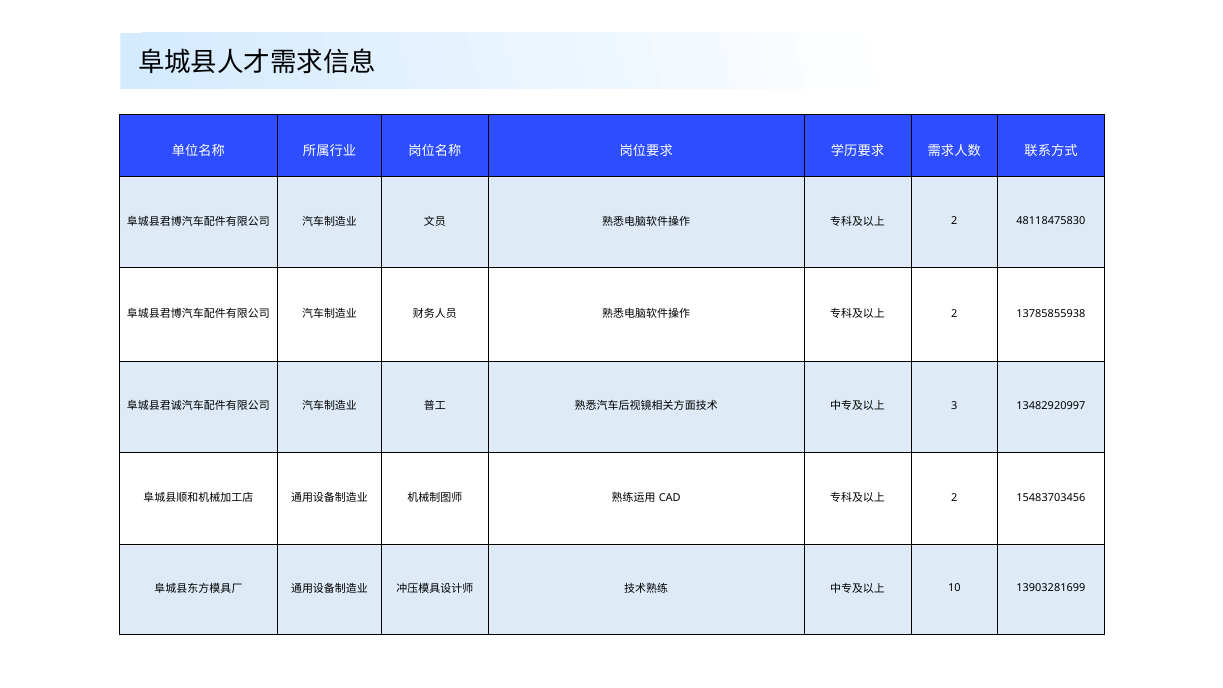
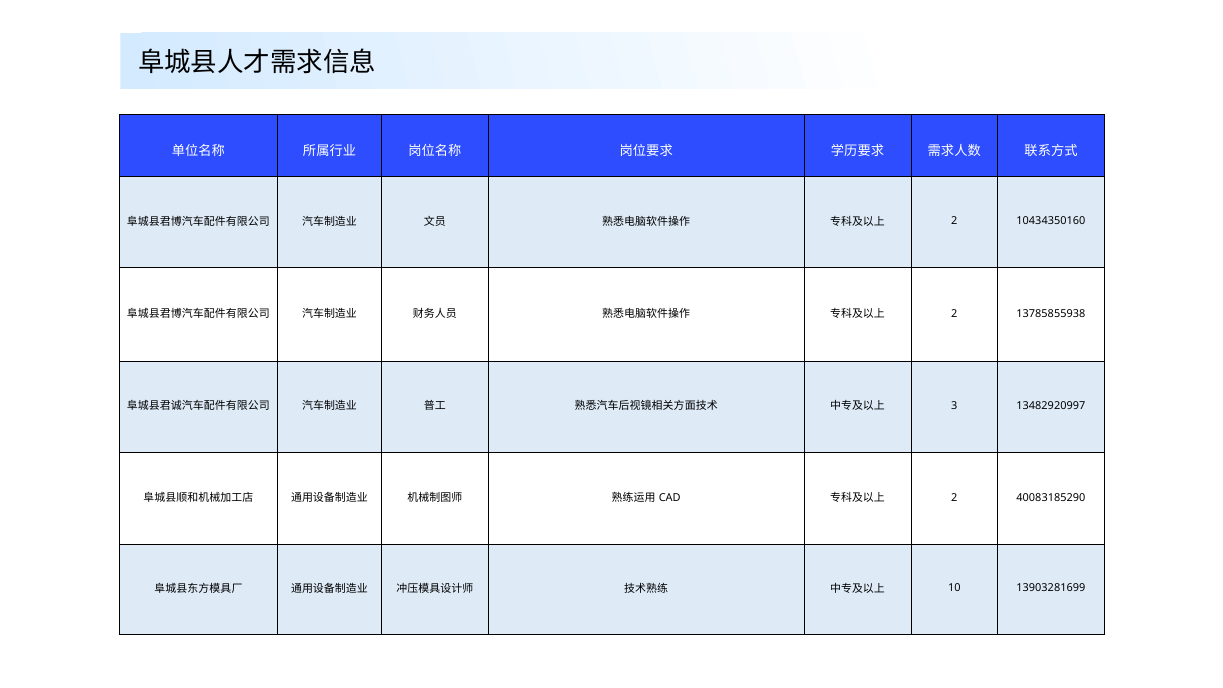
48118475830: 48118475830 -> 10434350160
15483703456: 15483703456 -> 40083185290
